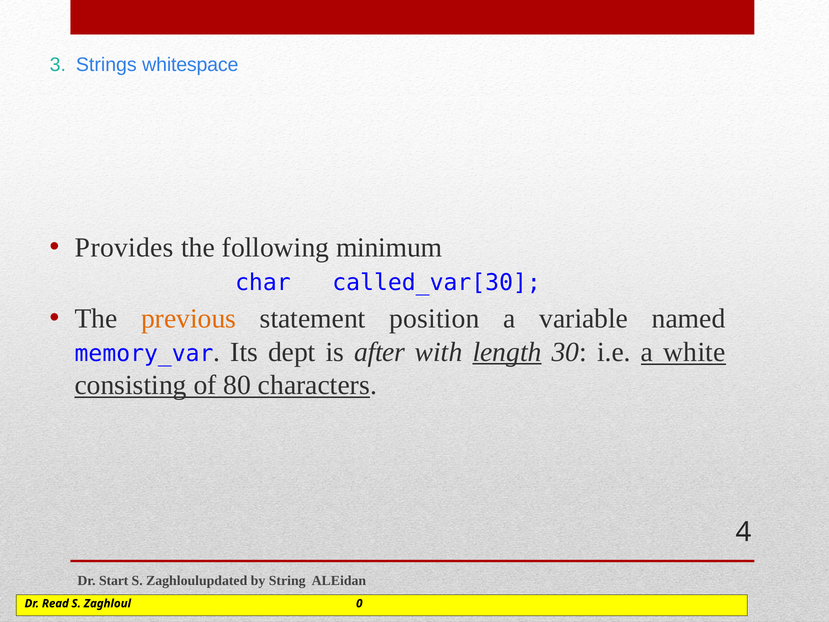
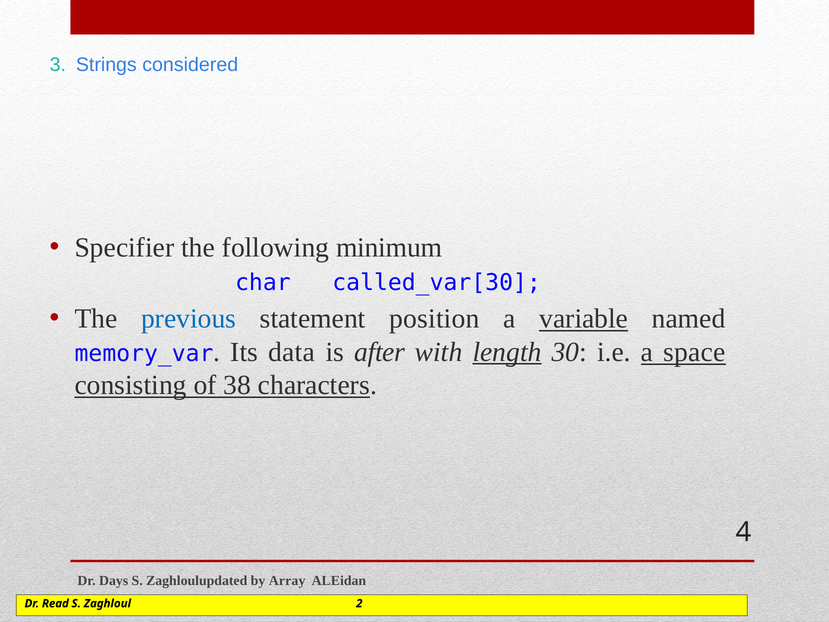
whitespace: whitespace -> considered
Provides: Provides -> Specifier
previous colour: orange -> blue
variable underline: none -> present
dept: dept -> data
white: white -> space
80: 80 -> 38
Start: Start -> Days
String: String -> Array
0: 0 -> 2
